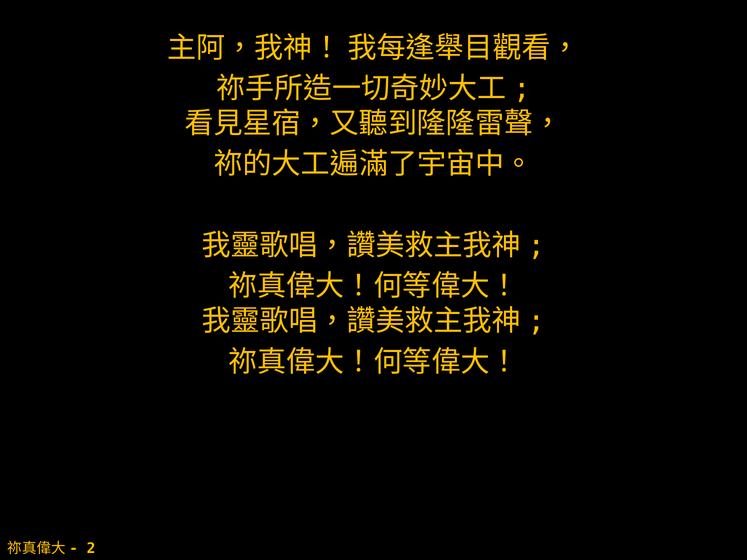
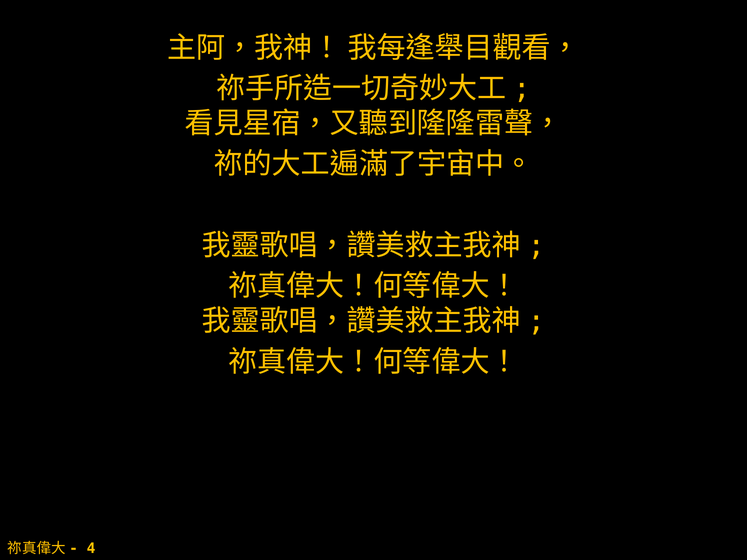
2: 2 -> 4
